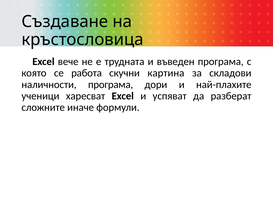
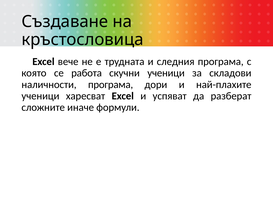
въведен: въведен -> следния
скучни картина: картина -> ученици
